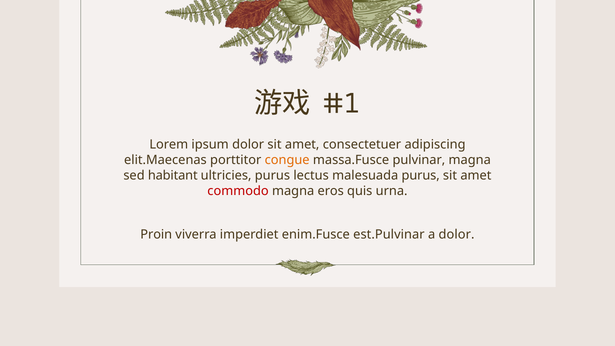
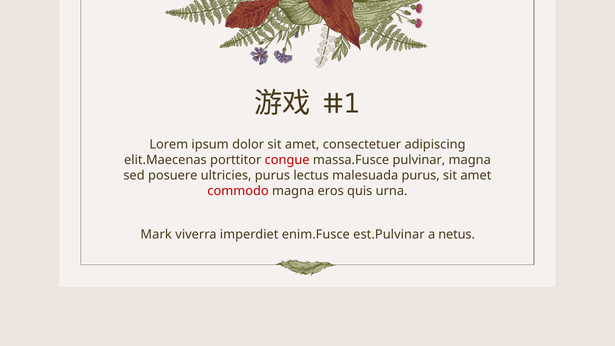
congue colour: orange -> red
habitant: habitant -> posuere
Proin: Proin -> Mark
a dolor: dolor -> netus
